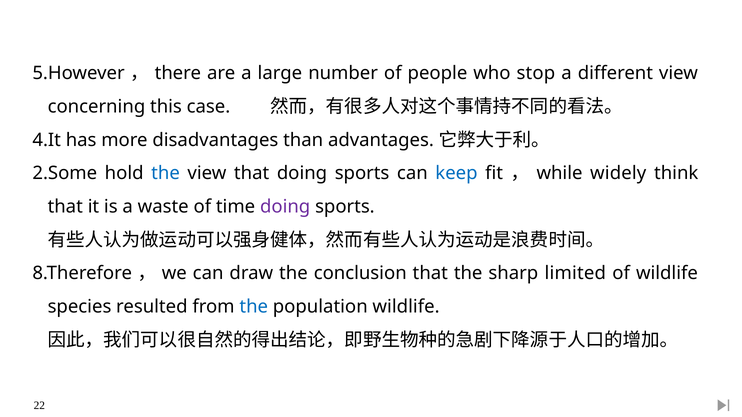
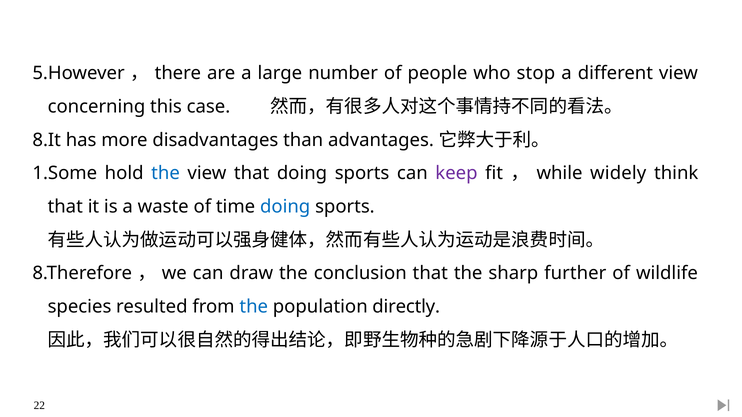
4.It: 4.It -> 8.It
2.Some: 2.Some -> 1.Some
keep colour: blue -> purple
doing at (285, 207) colour: purple -> blue
limited: limited -> further
population wildlife: wildlife -> directly
